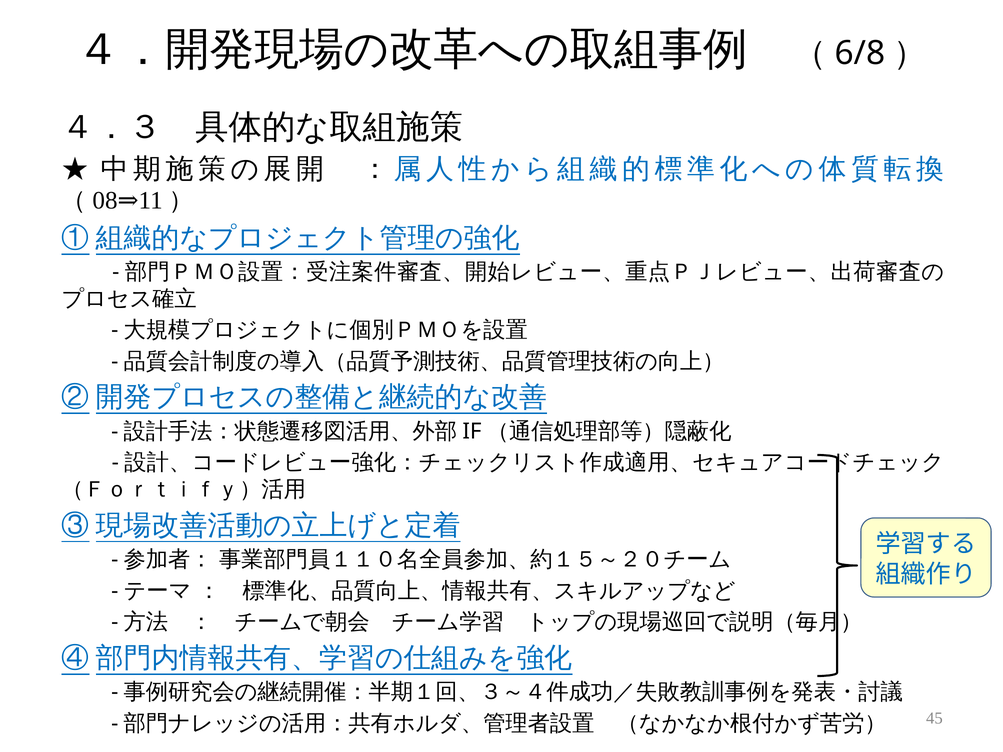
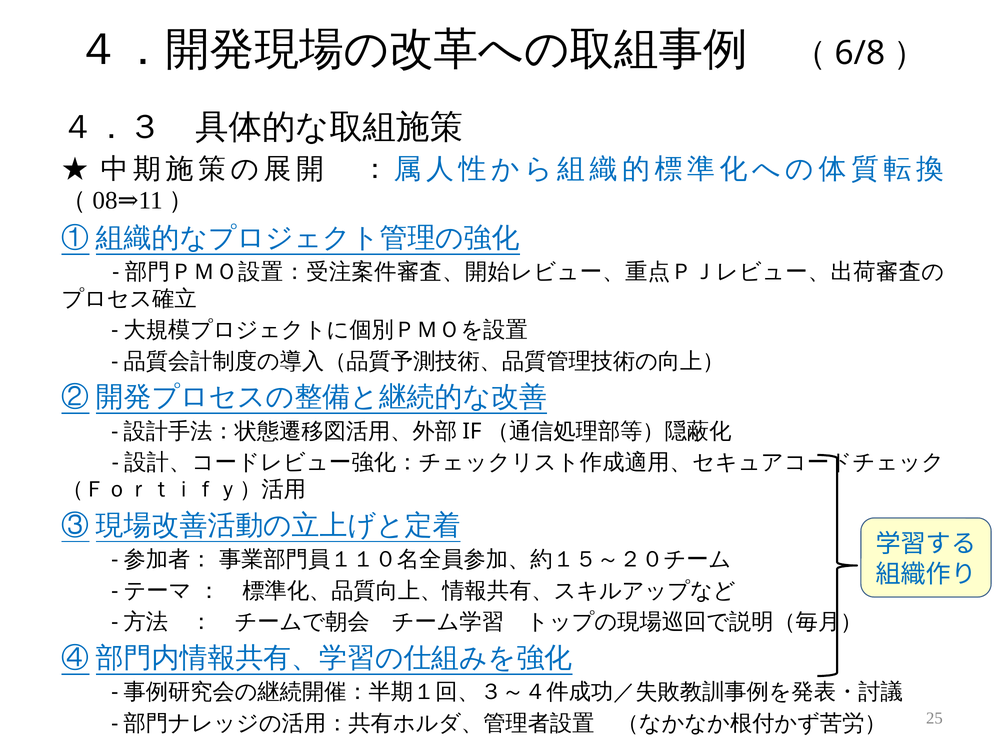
45: 45 -> 25
